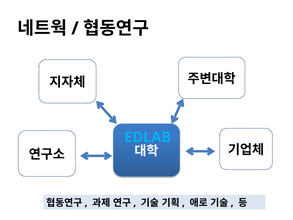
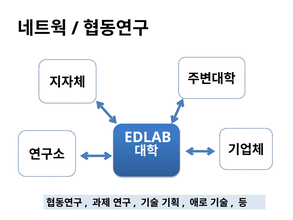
EDLAB colour: light blue -> white
